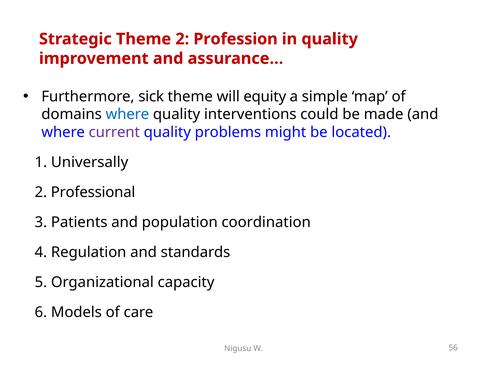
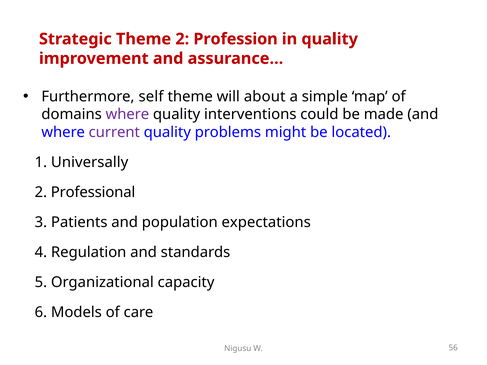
sick: sick -> self
equity: equity -> about
where at (127, 114) colour: blue -> purple
coordination: coordination -> expectations
